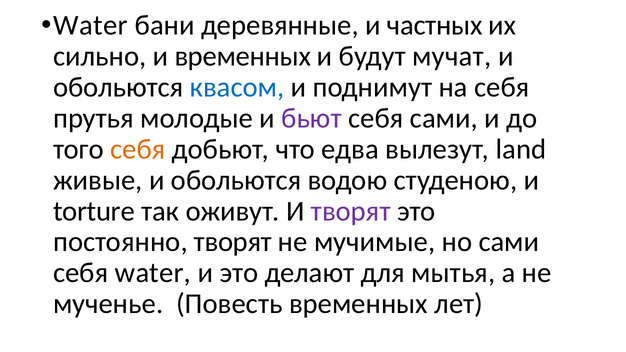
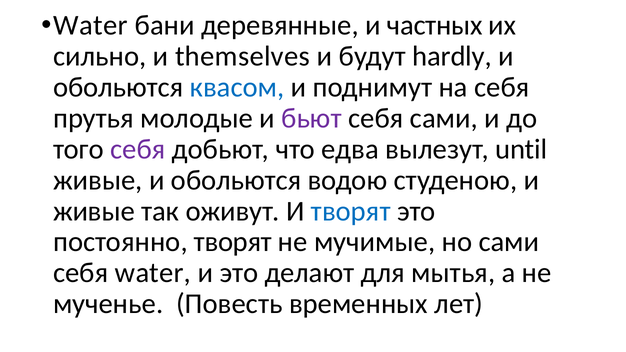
и временных: временных -> themselves
мучат: мучат -> hardly
себя at (138, 149) colour: orange -> purple
land: land -> until
torture at (94, 211): torture -> живые
творят at (351, 211) colour: purple -> blue
